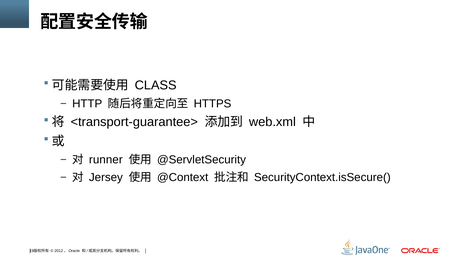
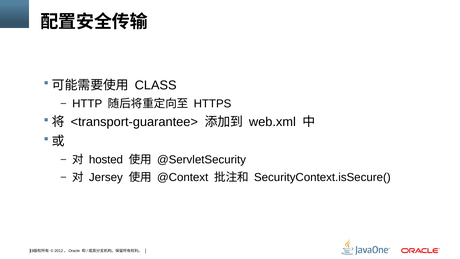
runner: runner -> hosted
